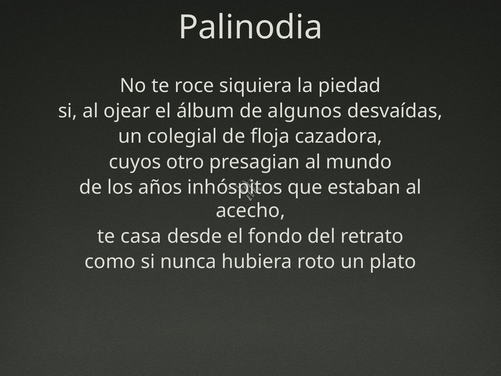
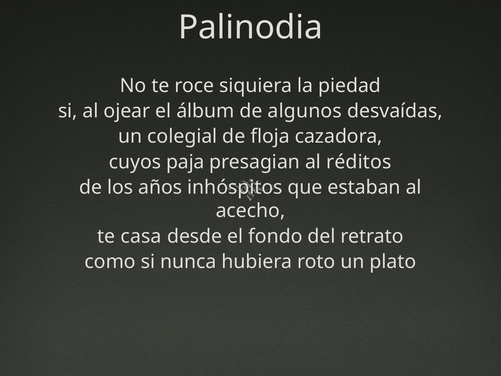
otro: otro -> paja
mundo: mundo -> réditos
